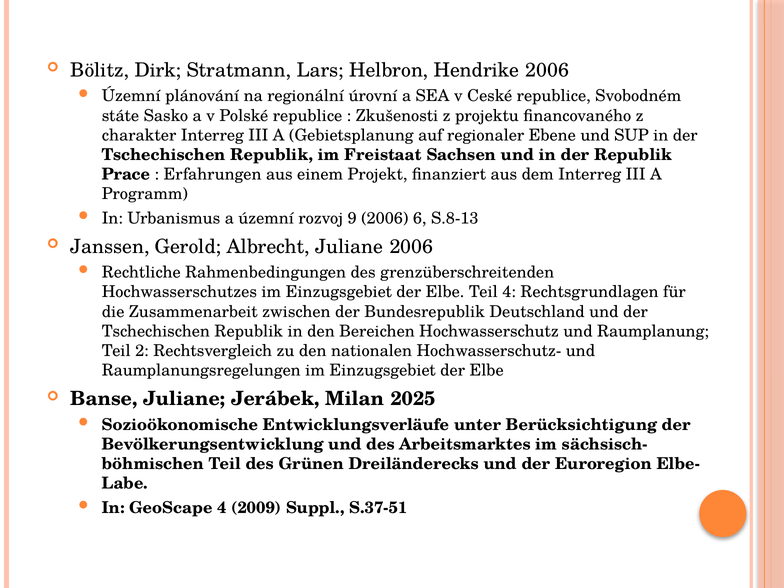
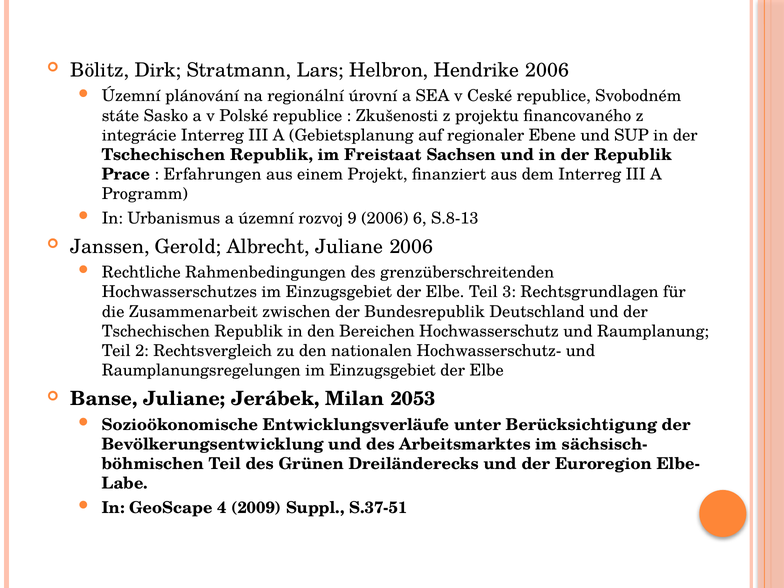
charakter: charakter -> integrácie
Teil 4: 4 -> 3
2025: 2025 -> 2053
